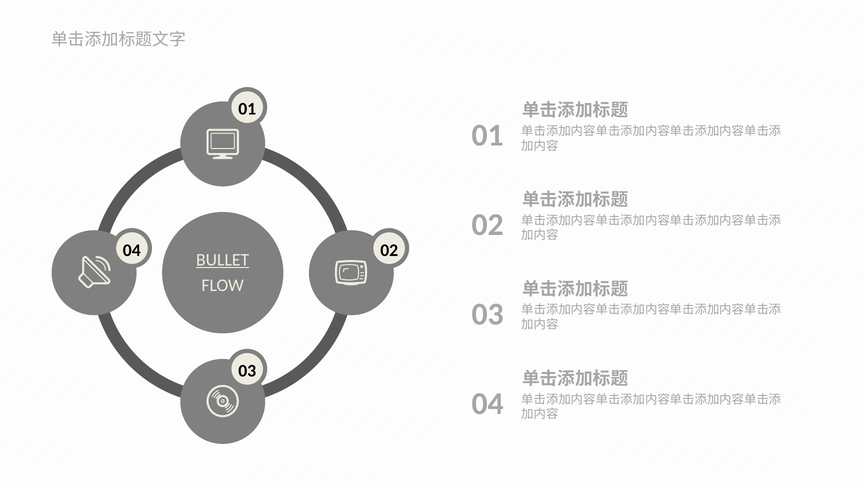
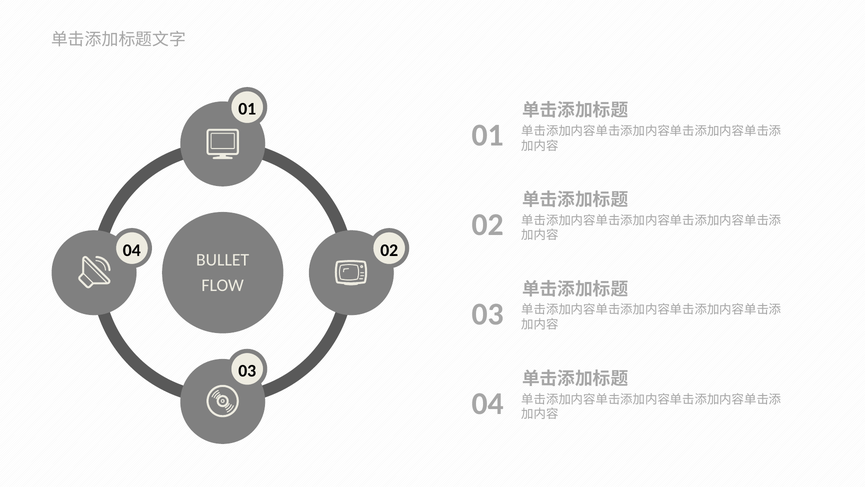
BULLET underline: present -> none
